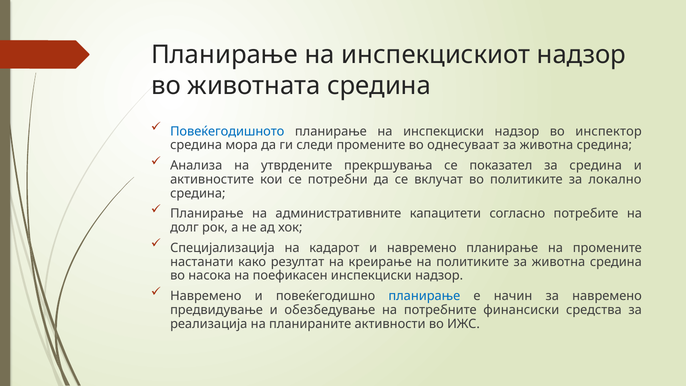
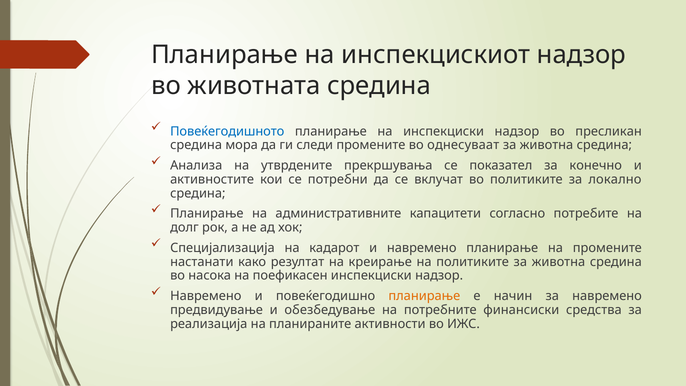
инспектор: инспектор -> пресликан
за средина: средина -> конечно
планирање at (424, 296) colour: blue -> orange
